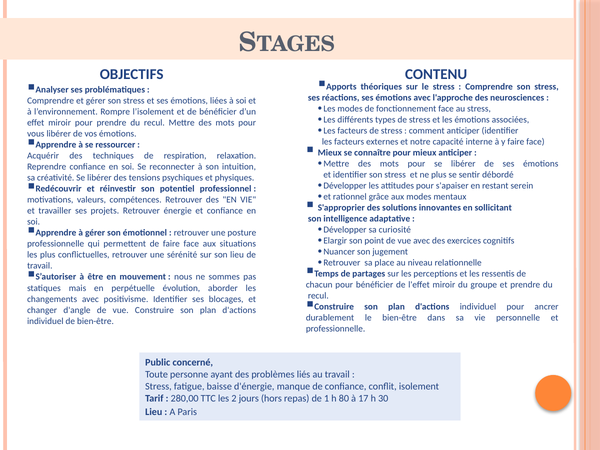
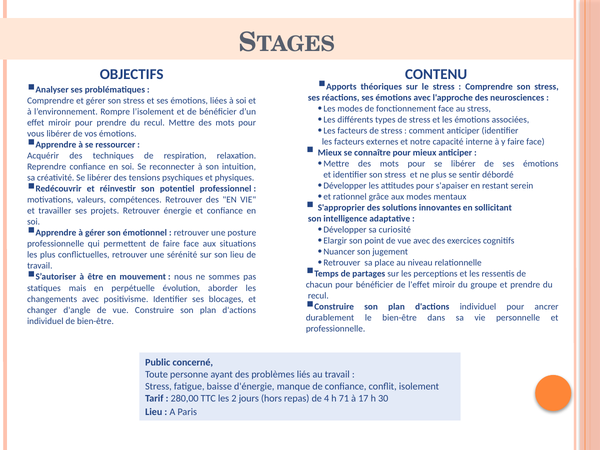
1: 1 -> 4
80: 80 -> 71
